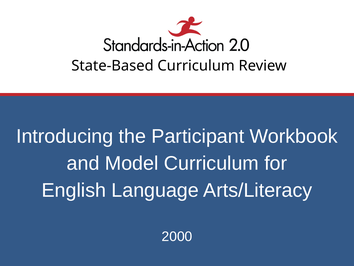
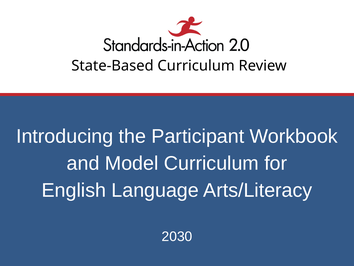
2000: 2000 -> 2030
